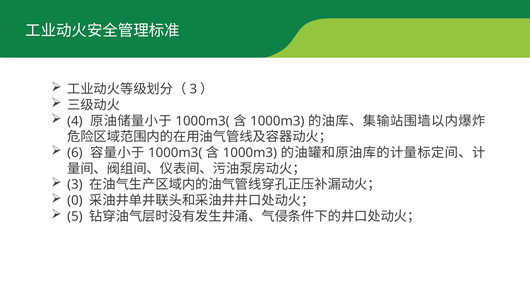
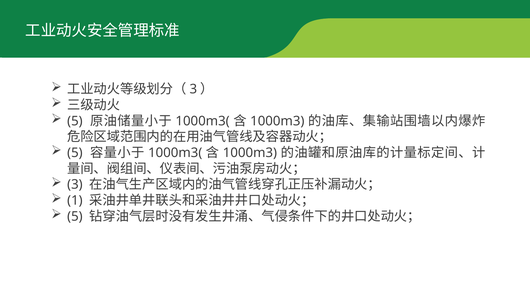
4 at (75, 121): 4 -> 5
6 at (75, 153): 6 -> 5
0: 0 -> 1
